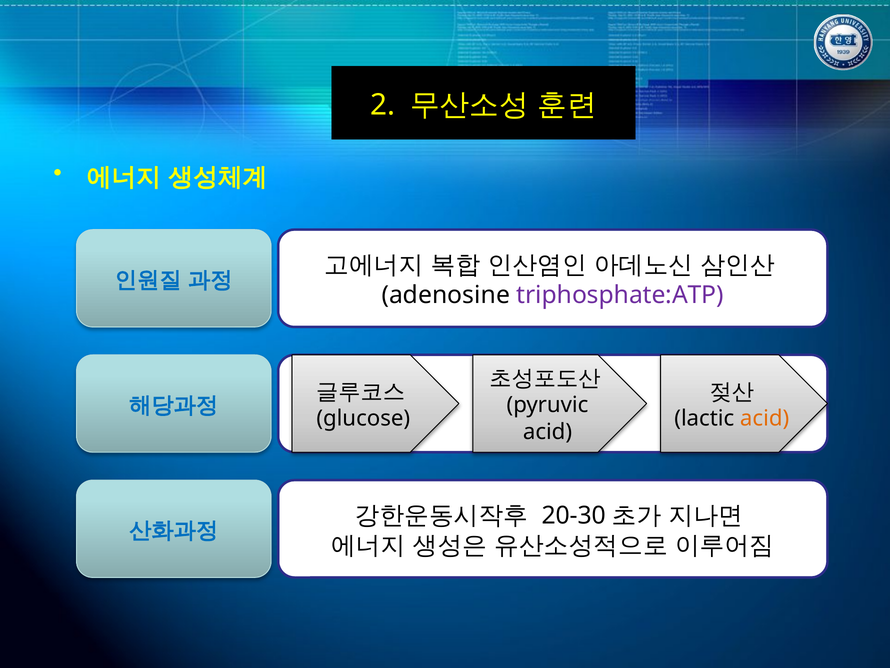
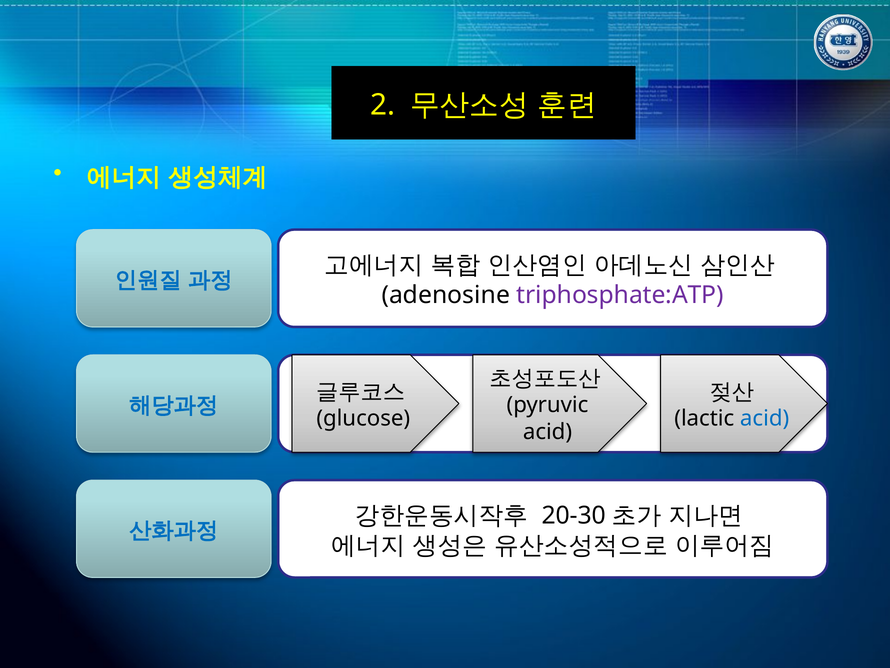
acid at (765, 418) colour: orange -> blue
